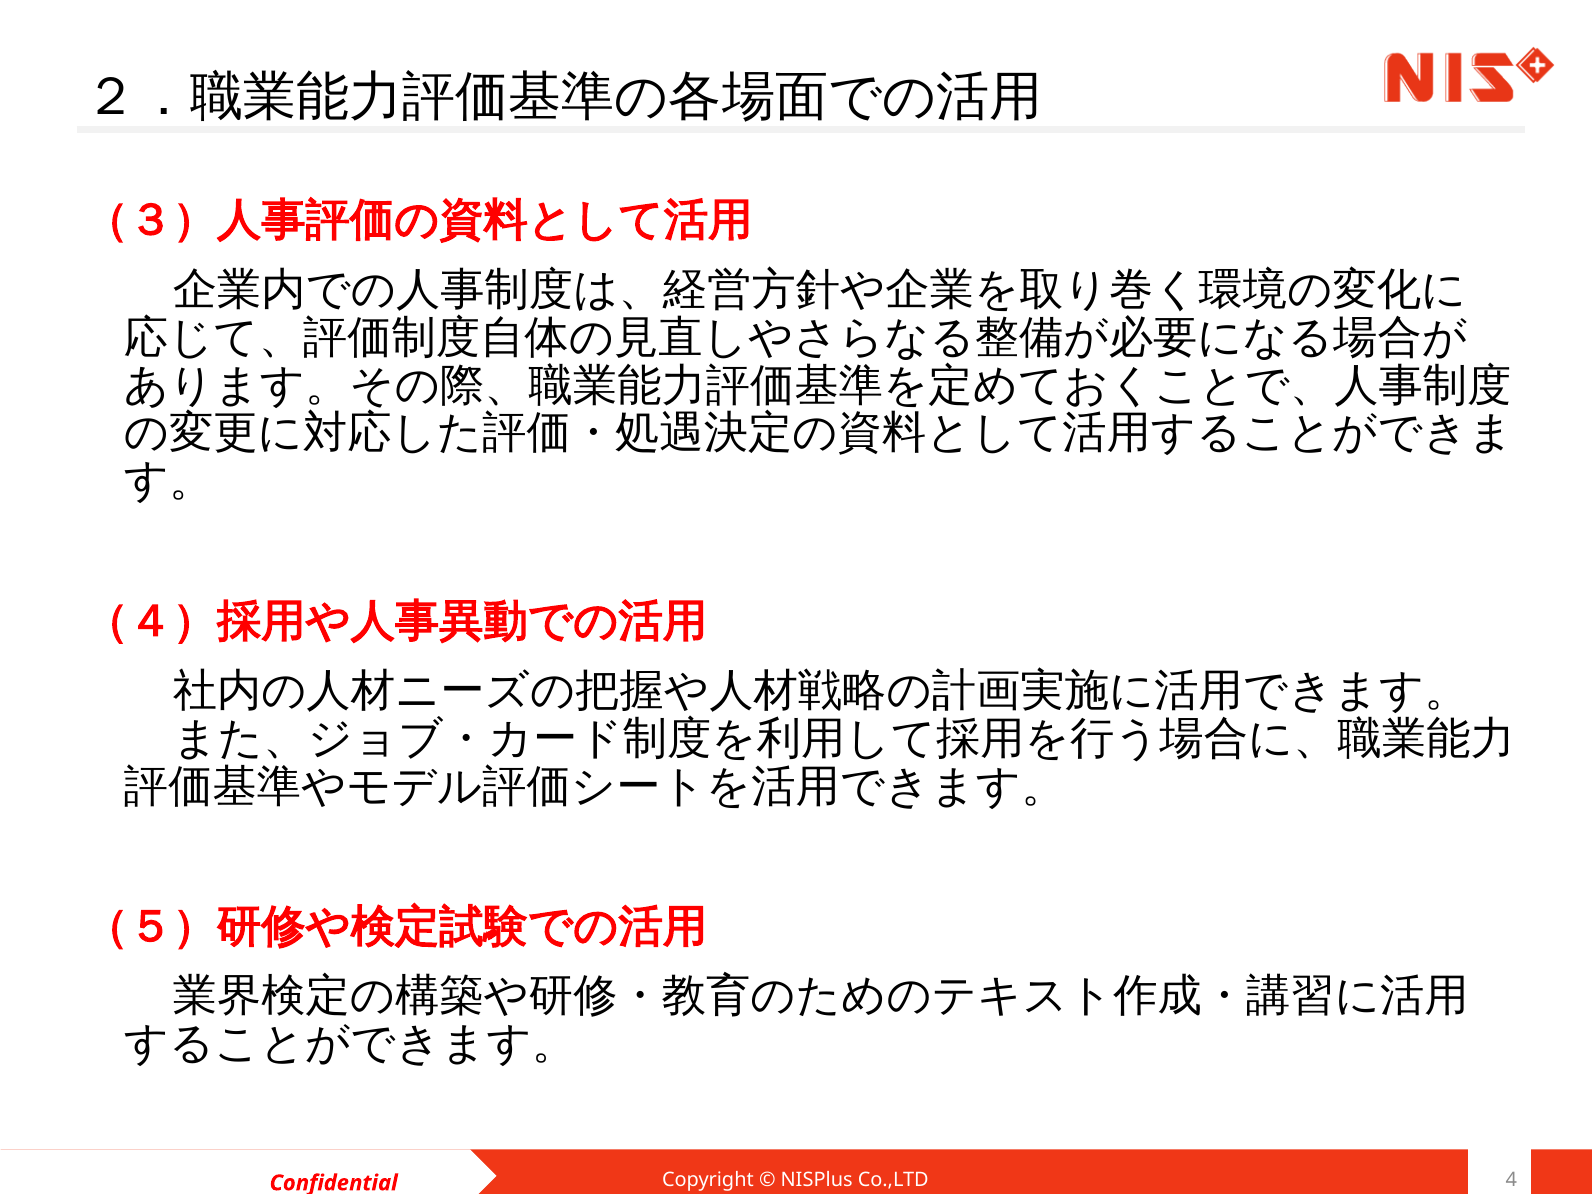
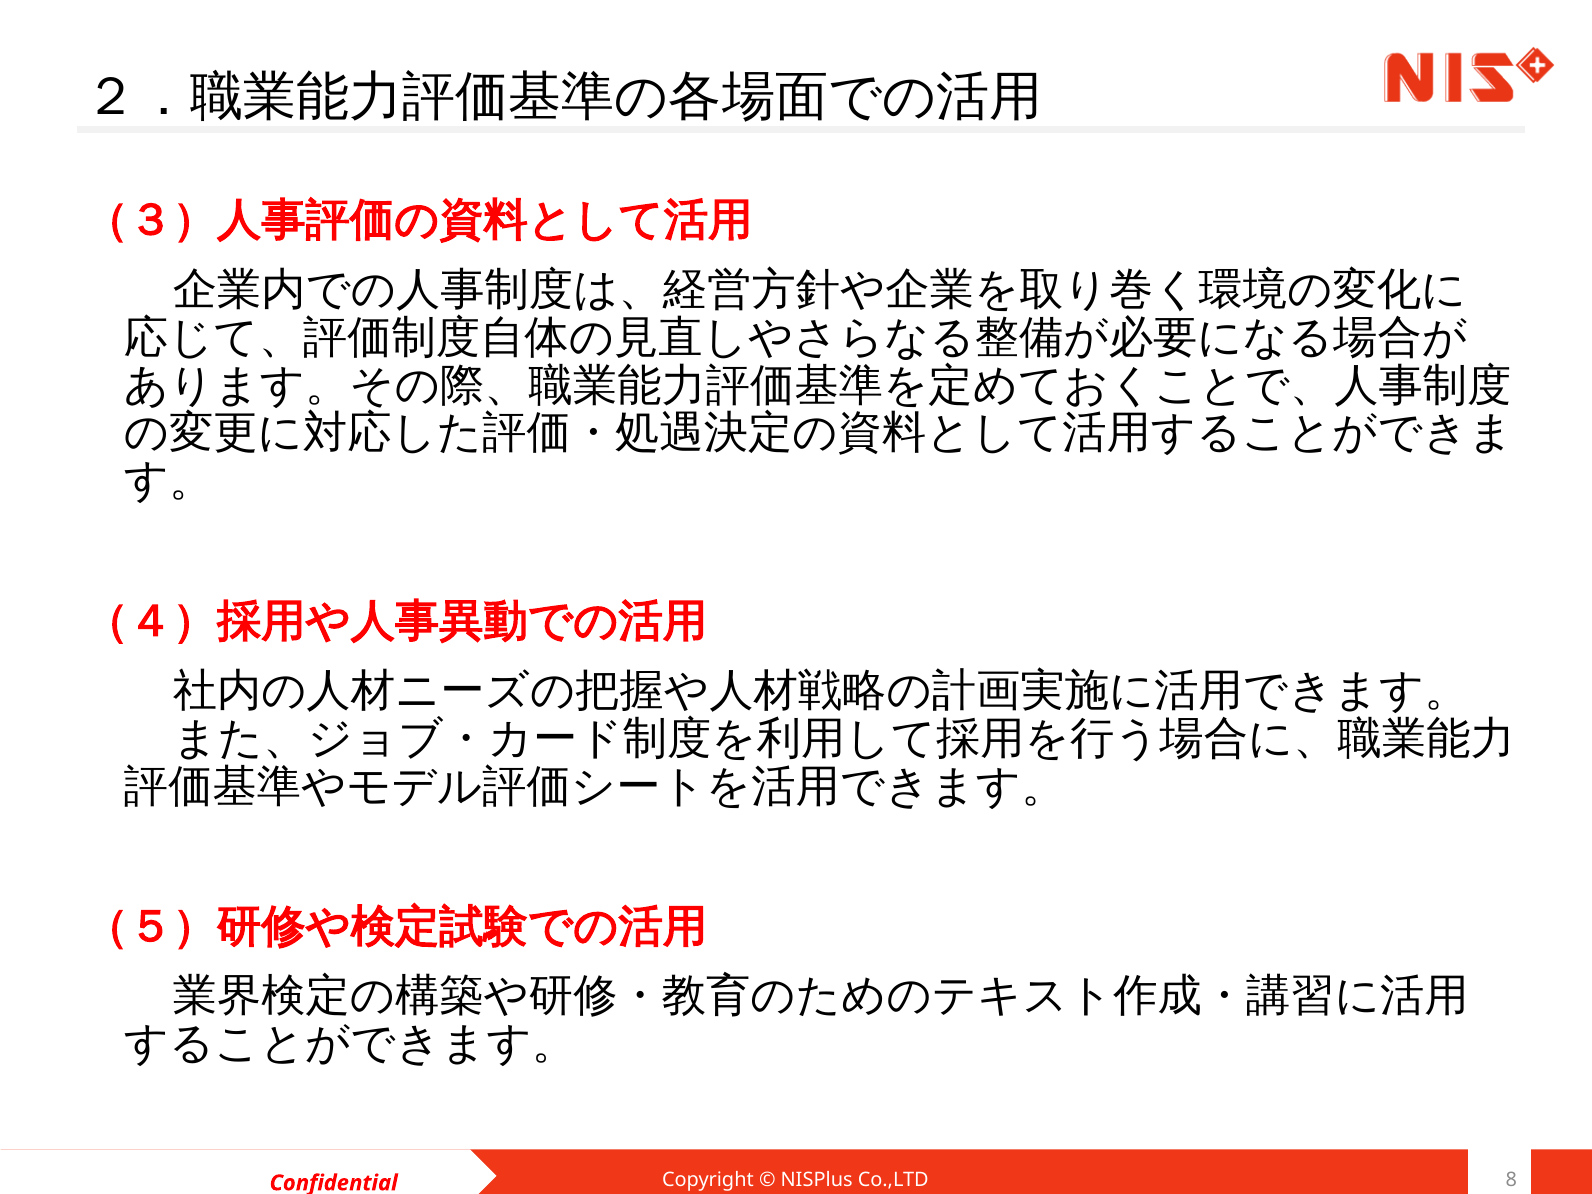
4: 4 -> 8
